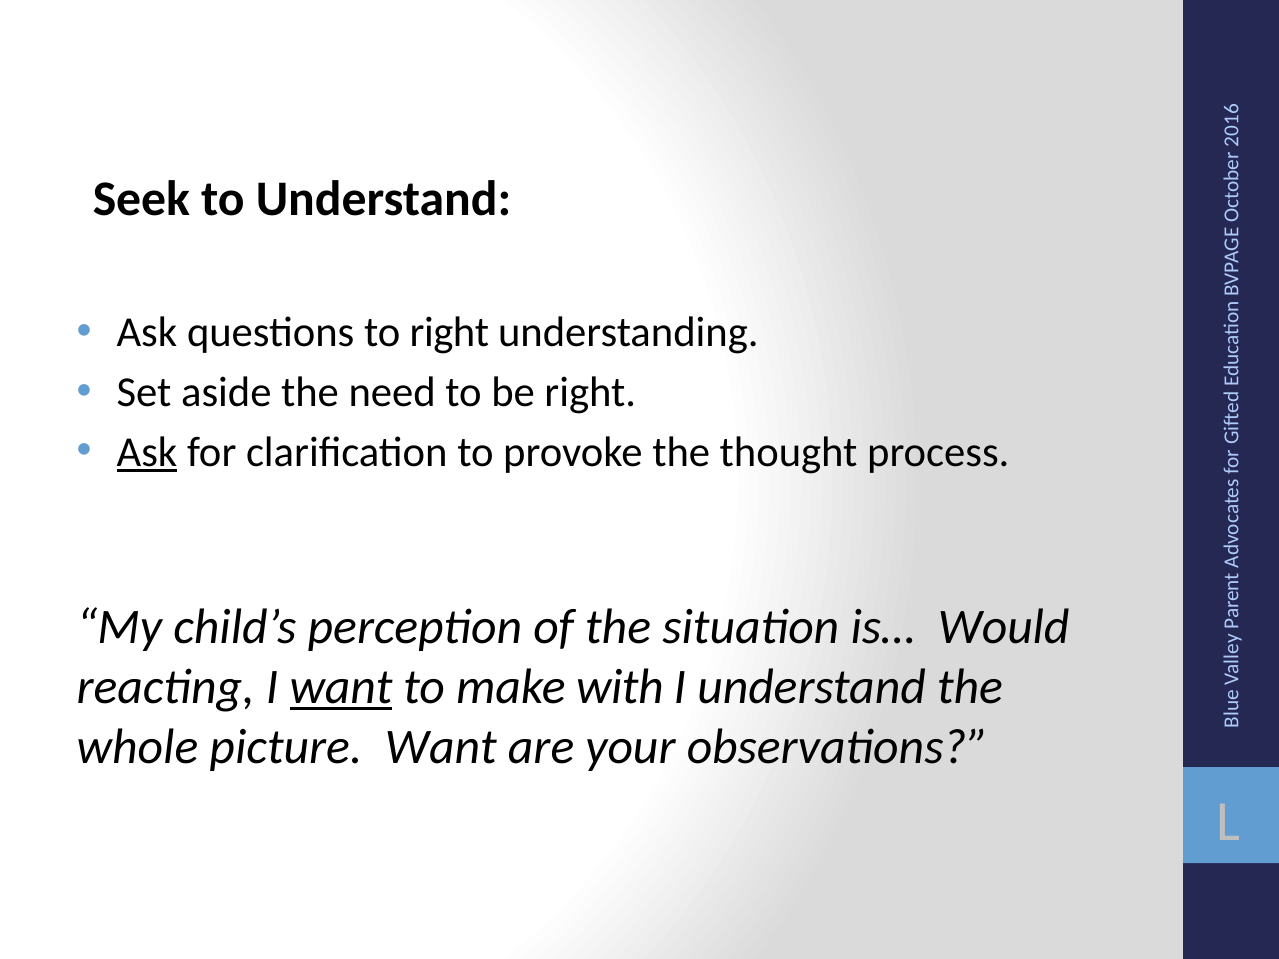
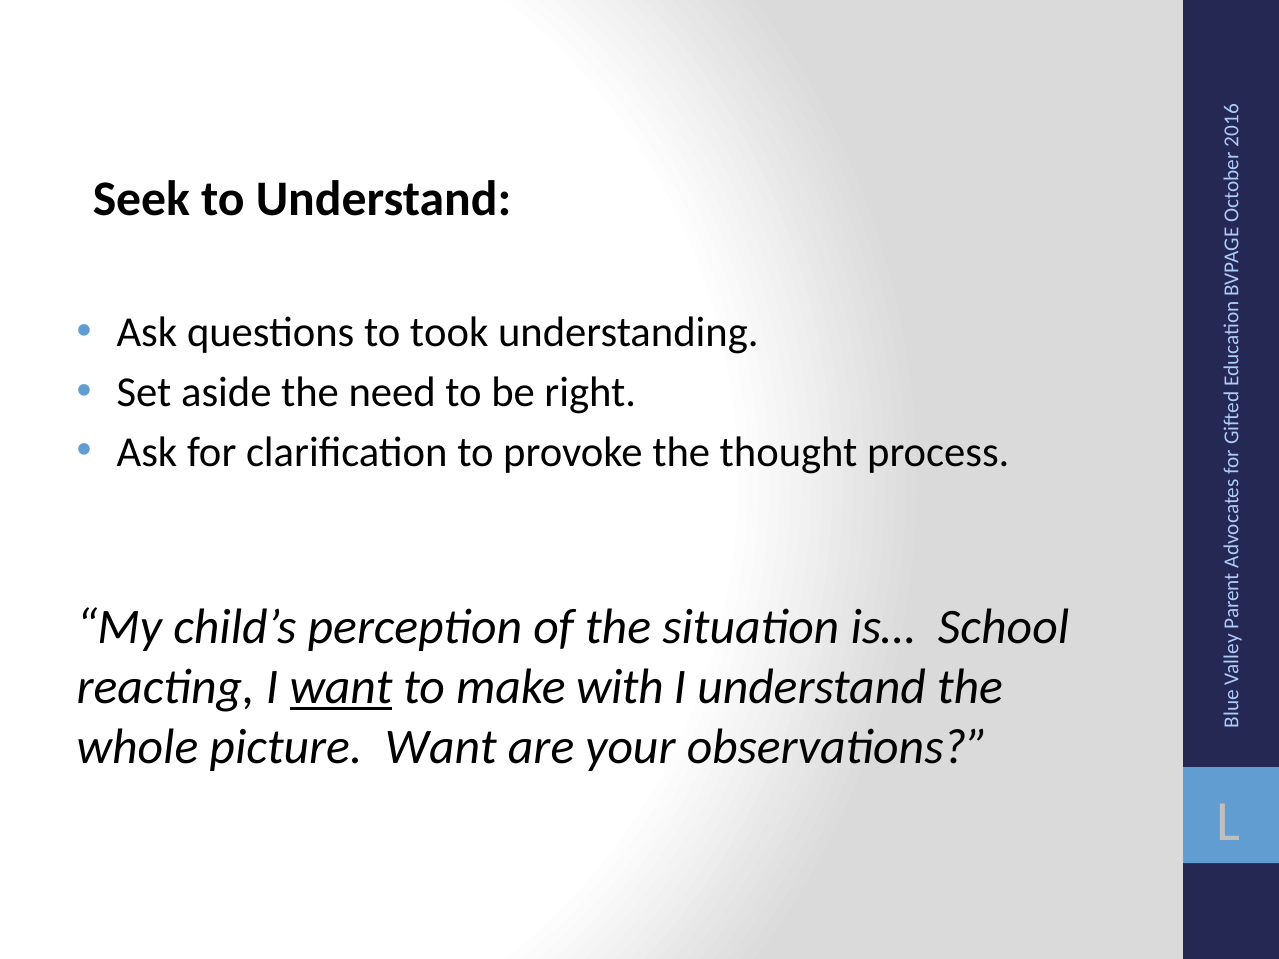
to right: right -> took
Ask at (147, 452) underline: present -> none
Would: Would -> School
